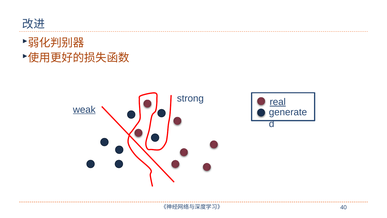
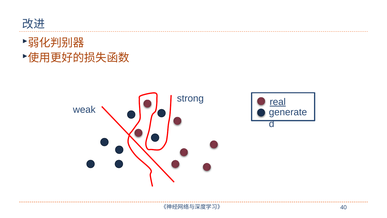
weak underline: present -> none
